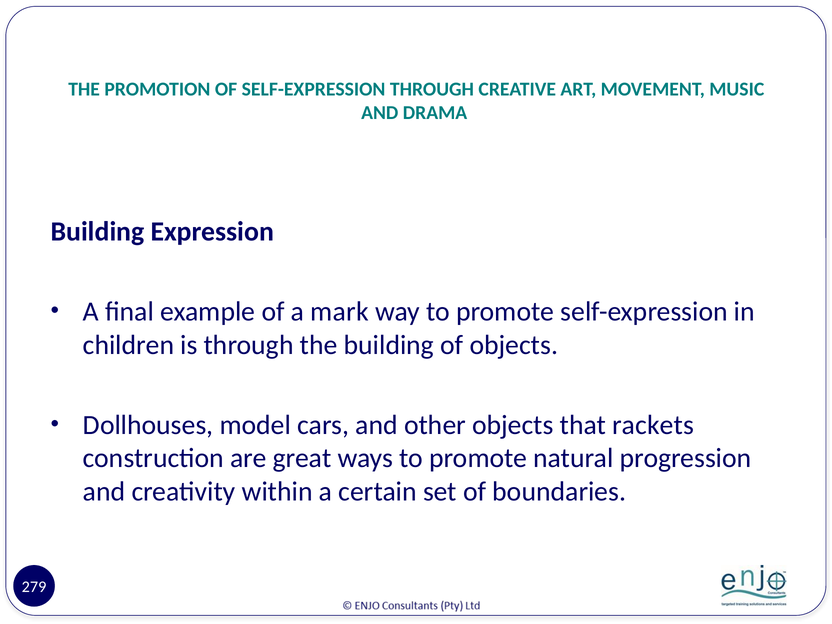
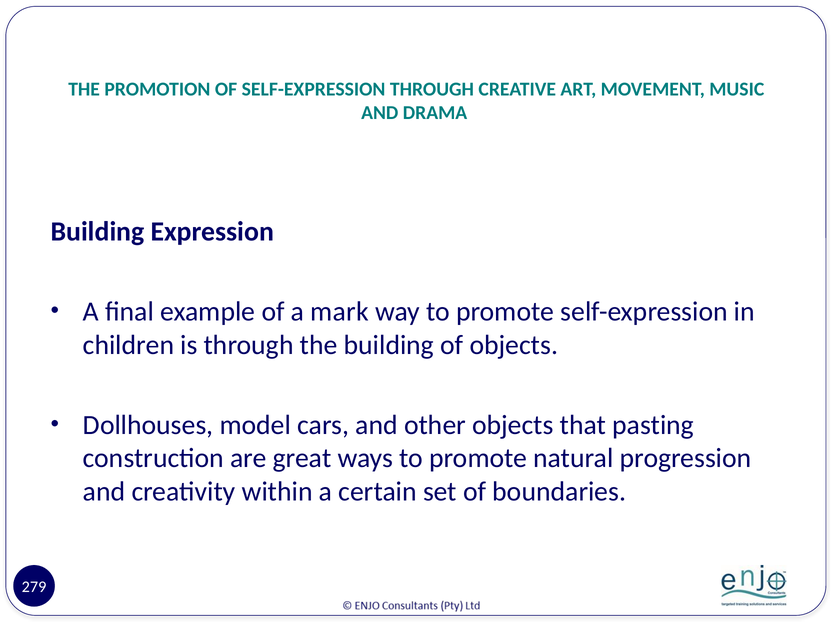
rackets: rackets -> pasting
